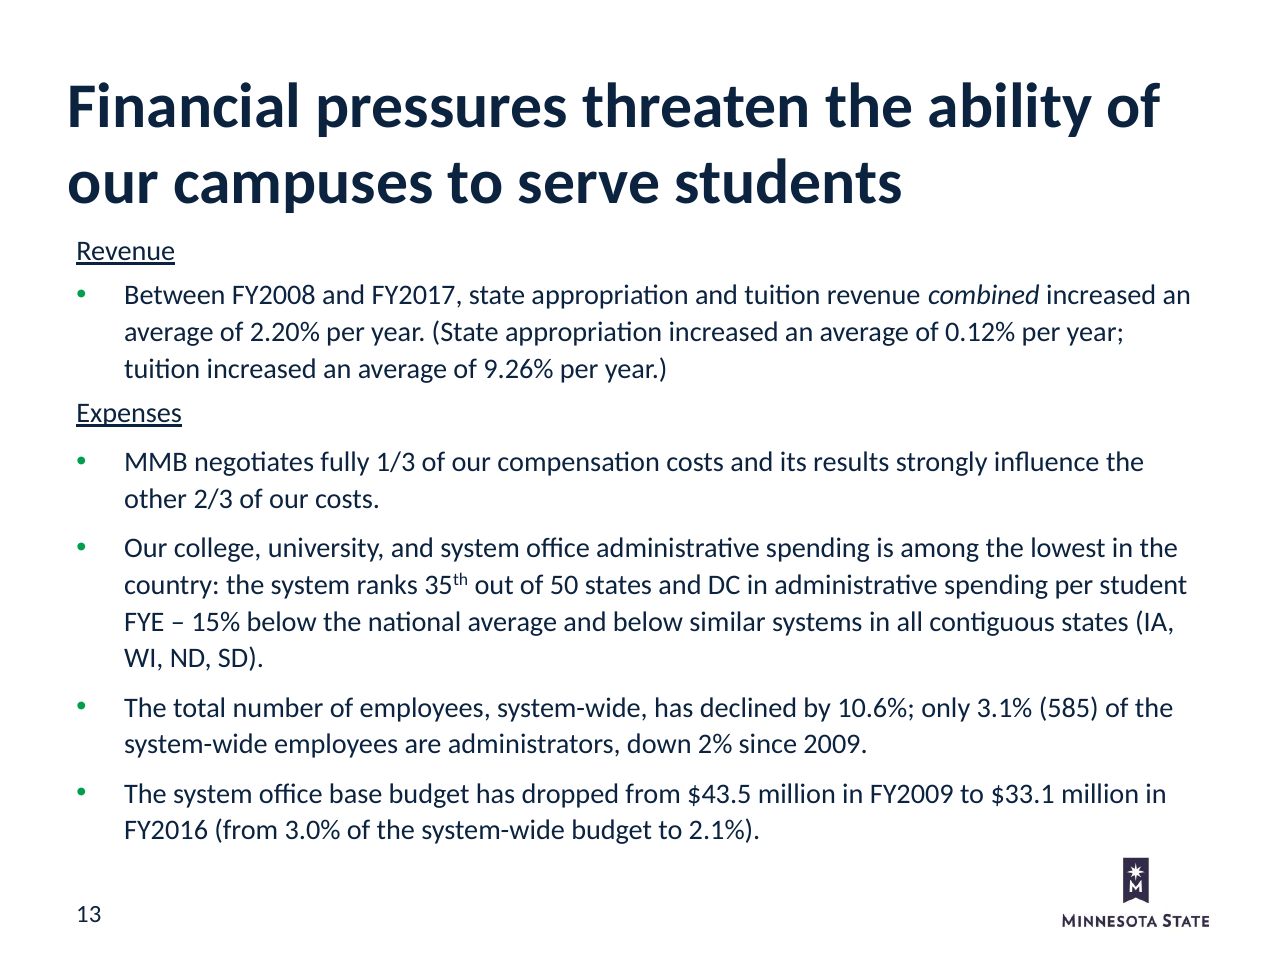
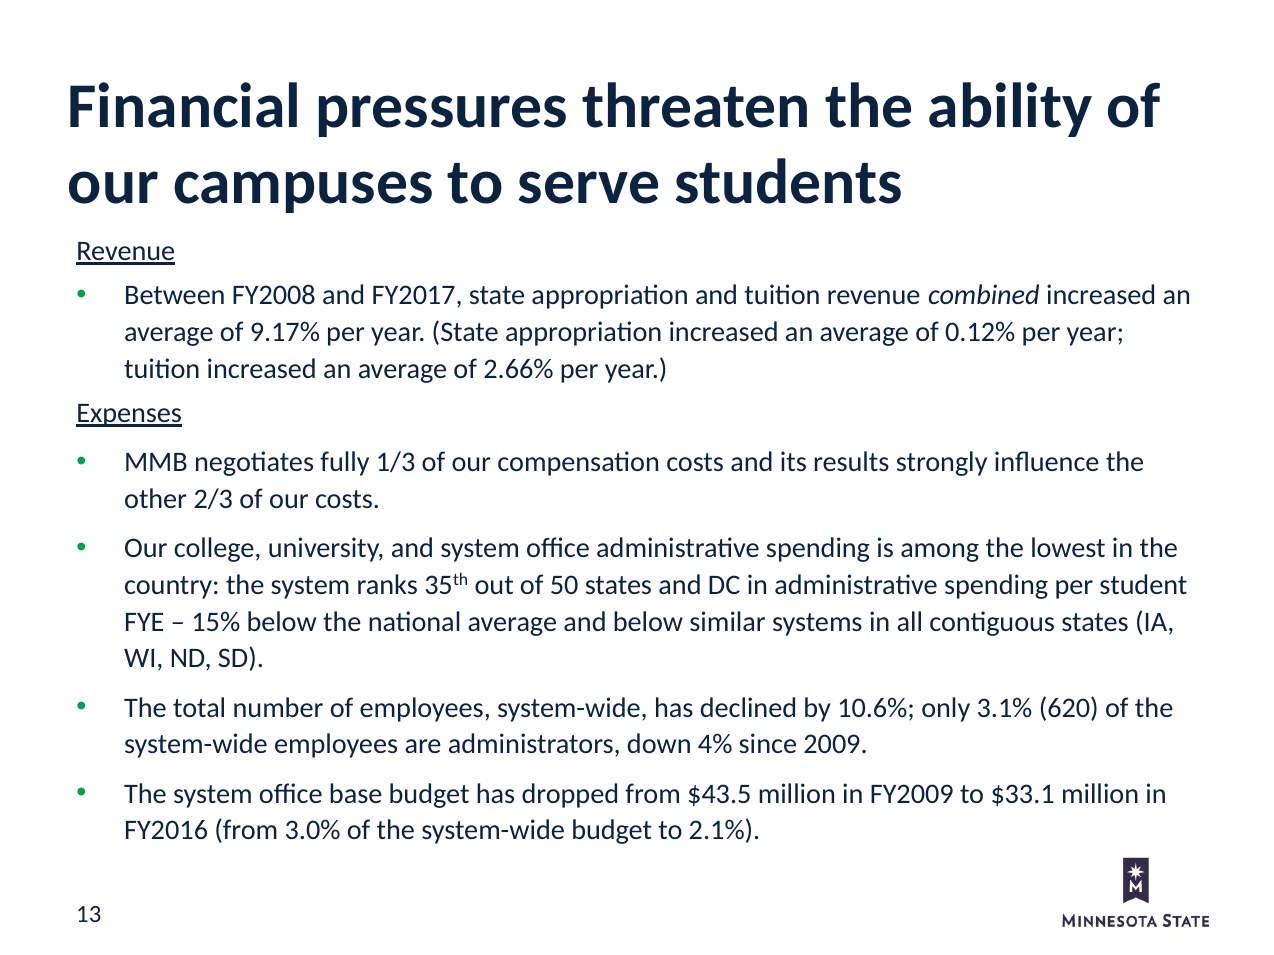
2.20%: 2.20% -> 9.17%
9.26%: 9.26% -> 2.66%
585: 585 -> 620
2%: 2% -> 4%
